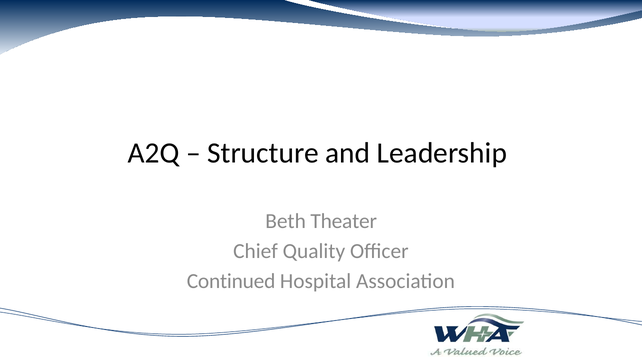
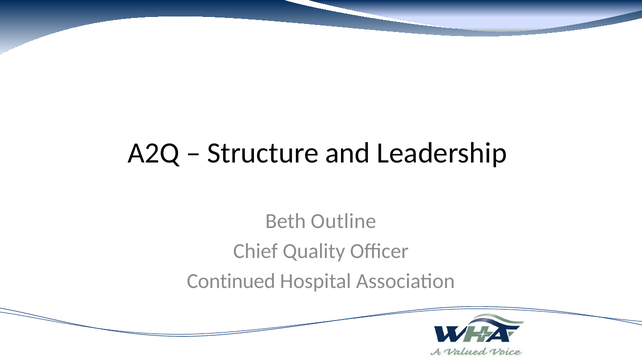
Theater: Theater -> Outline
